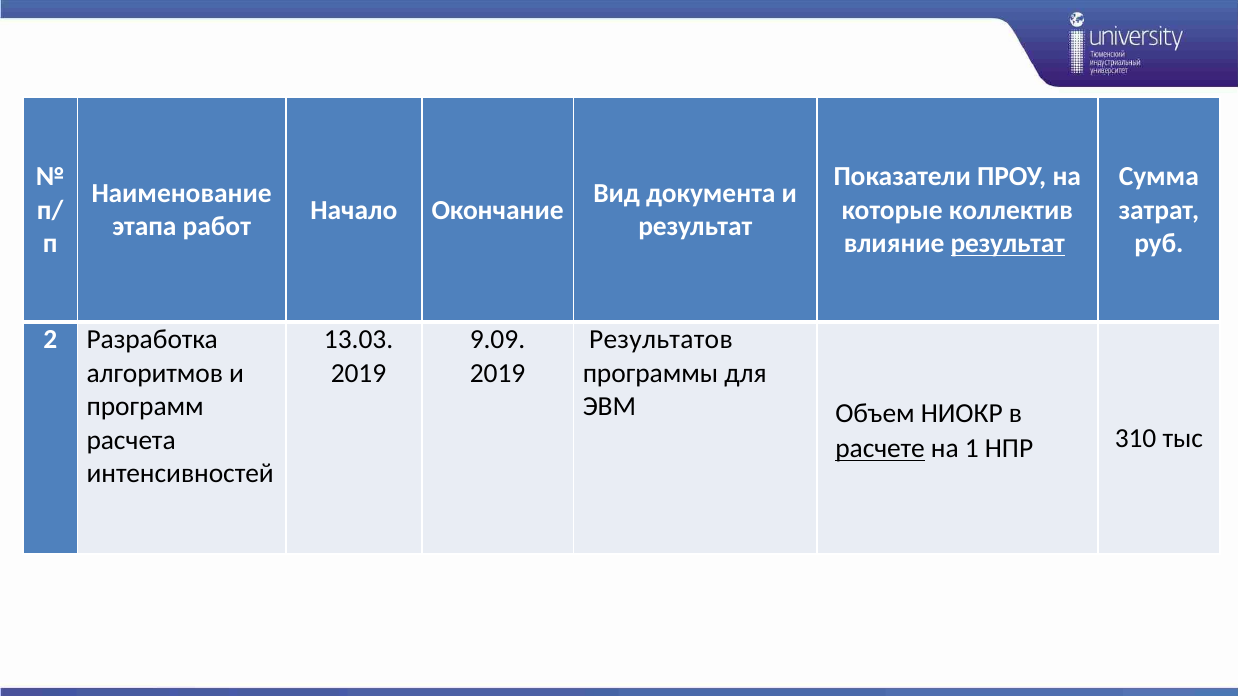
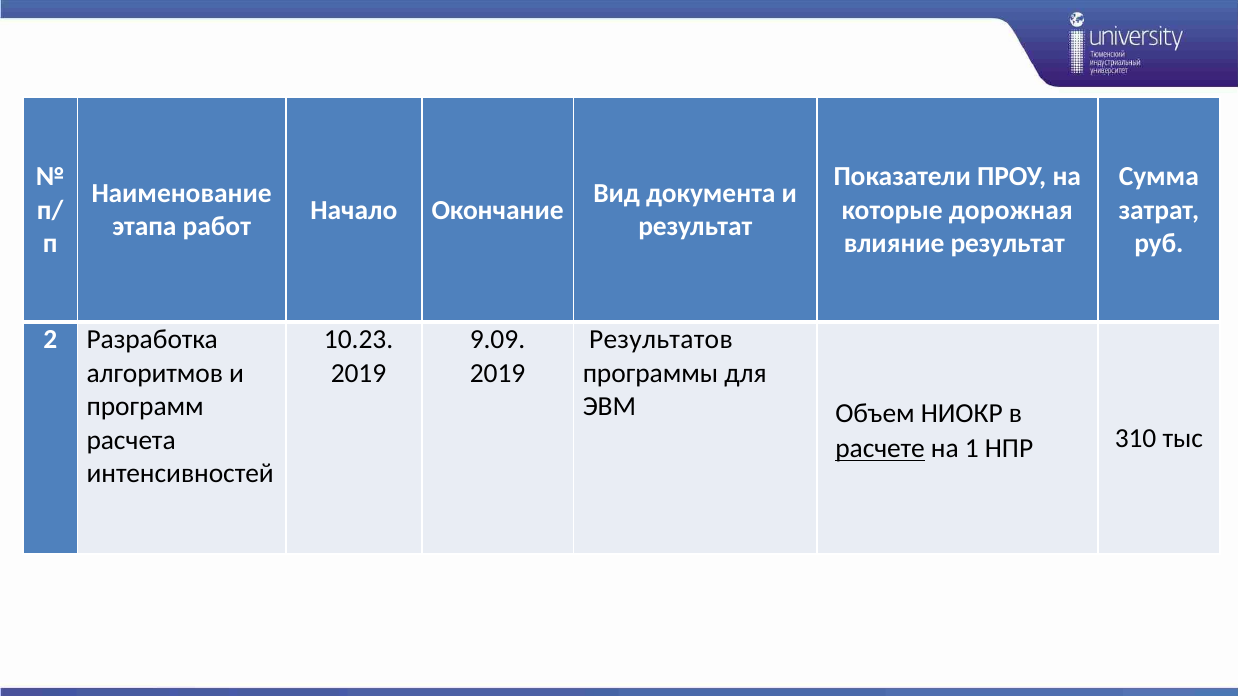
коллектив: коллектив -> дорожная
результат at (1008, 244) underline: present -> none
13.03: 13.03 -> 10.23
